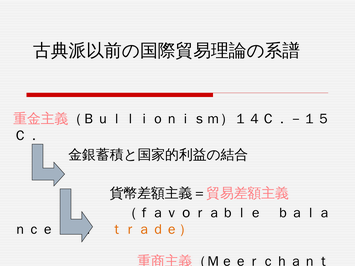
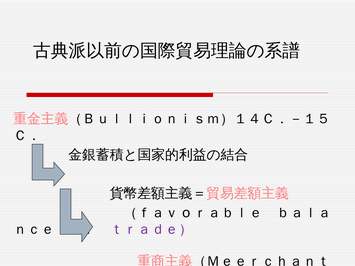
ｔｒａｄｅ） colour: orange -> purple
